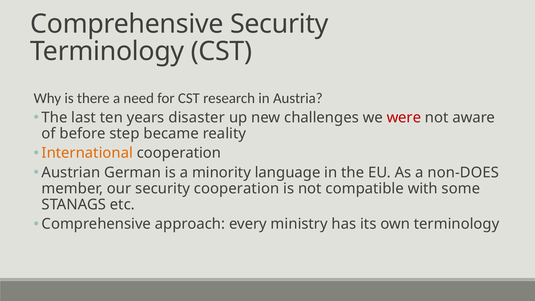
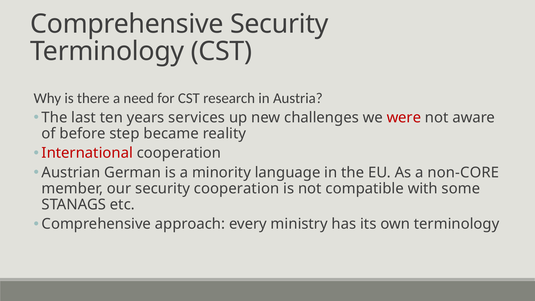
disaster: disaster -> services
International colour: orange -> red
non-DOES: non-DOES -> non-CORE
